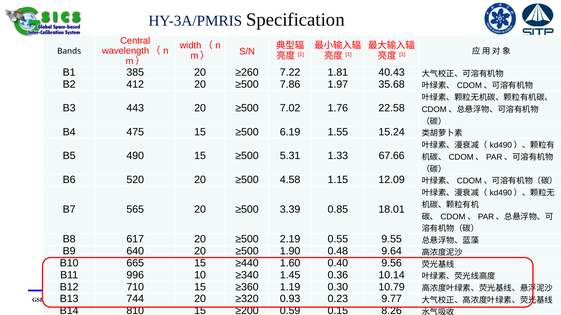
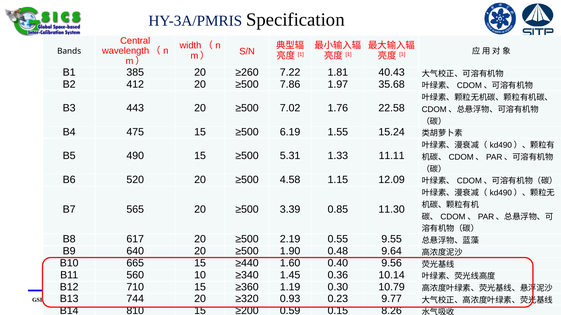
67.66: 67.66 -> 11.11
18.01: 18.01 -> 11.30
996: 996 -> 560
